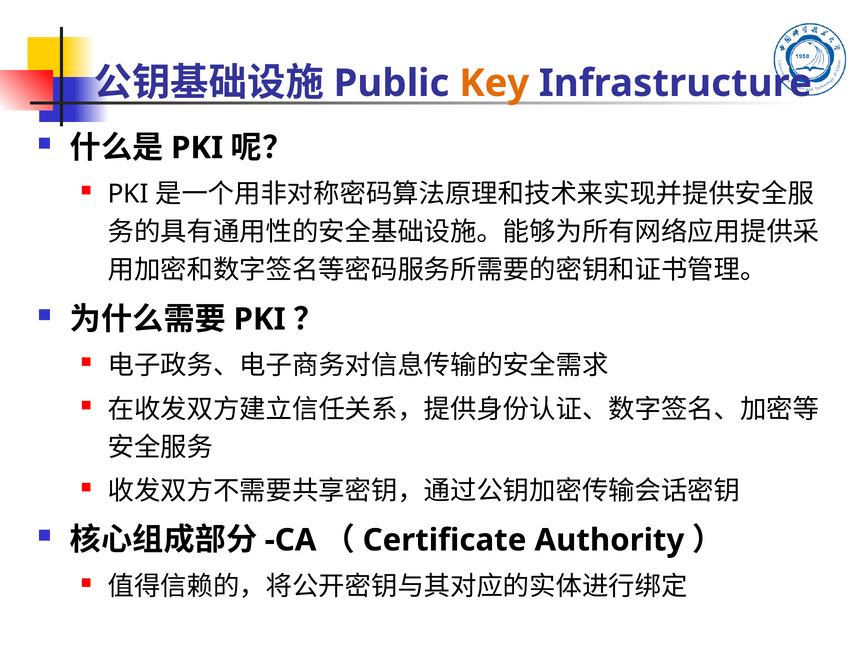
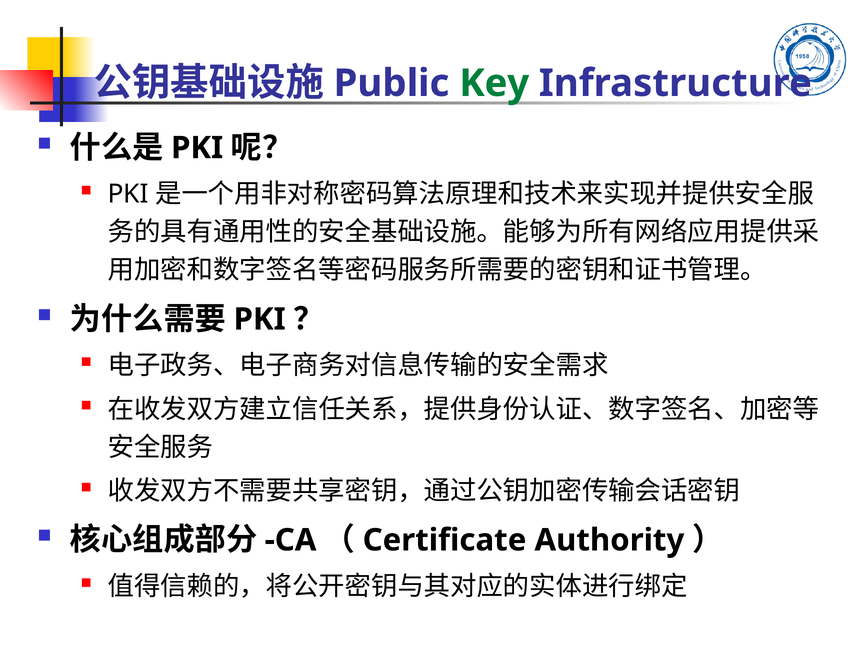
Key colour: orange -> green
